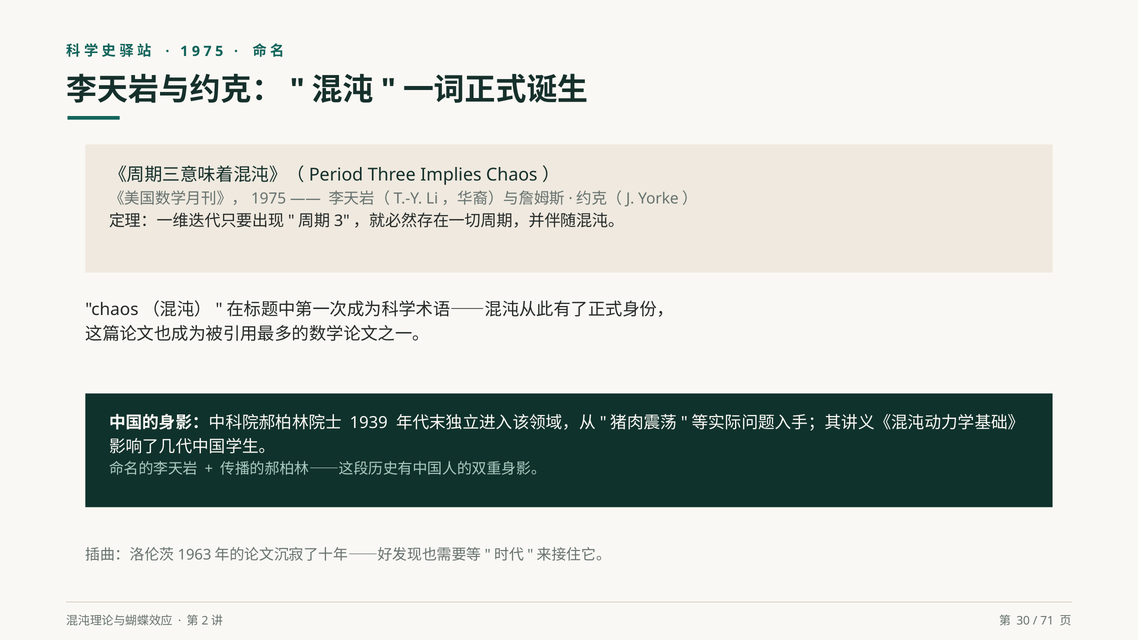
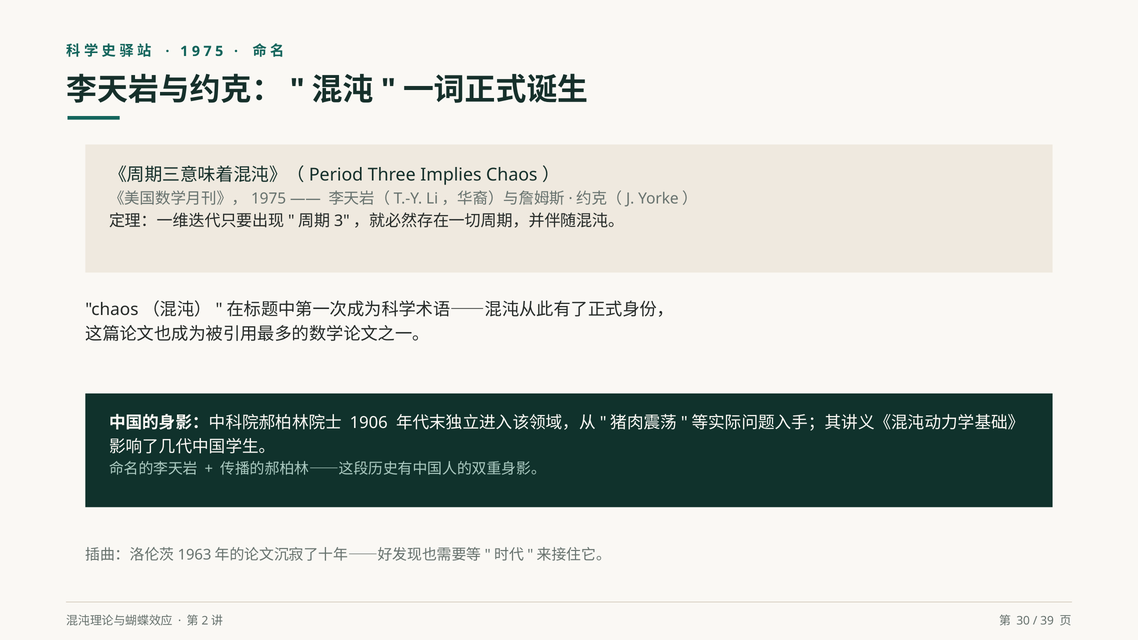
1939: 1939 -> 1906
71: 71 -> 39
